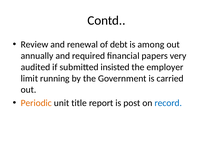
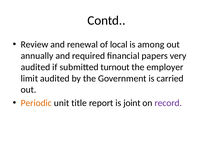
debt: debt -> local
insisted: insisted -> turnout
limit running: running -> audited
post: post -> joint
record colour: blue -> purple
